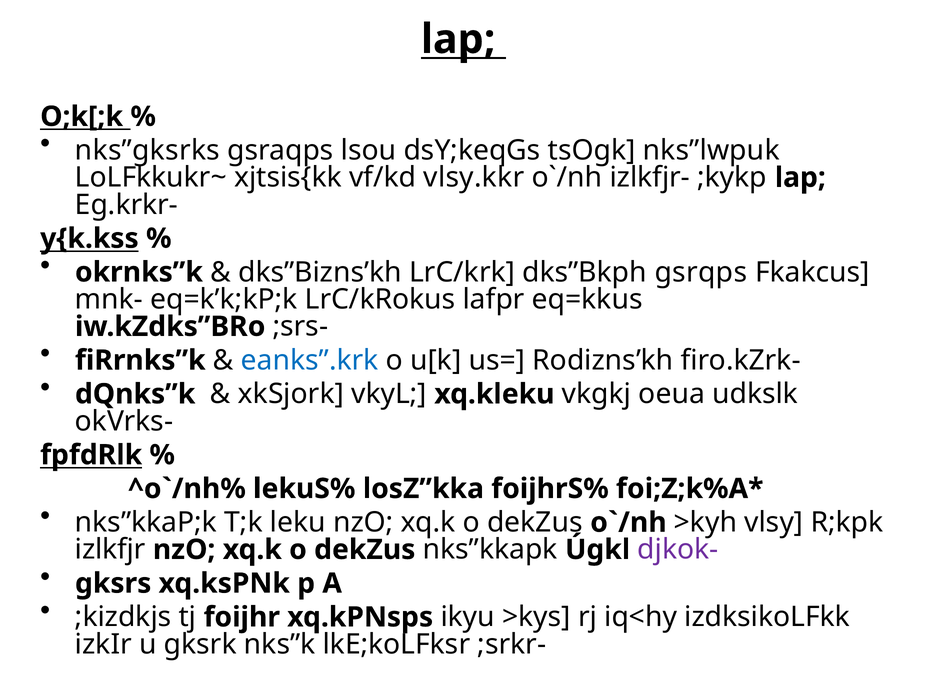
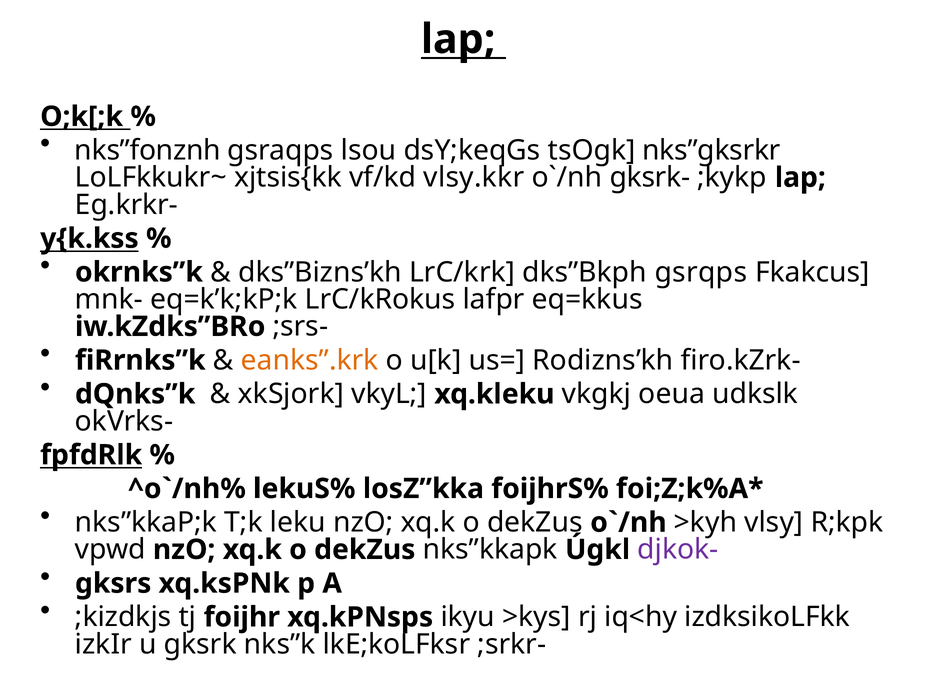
nks”gksrks: nks”gksrks -> nks”fonznh
nks”lwpuk: nks”lwpuk -> nks”gksrkr
izlkfjr-: izlkfjr- -> gksrk-
eanks”.krk colour: blue -> orange
izlkfjr: izlkfjr -> vpwd
